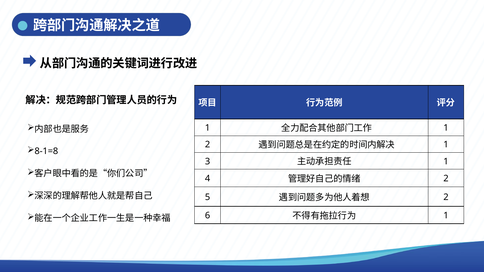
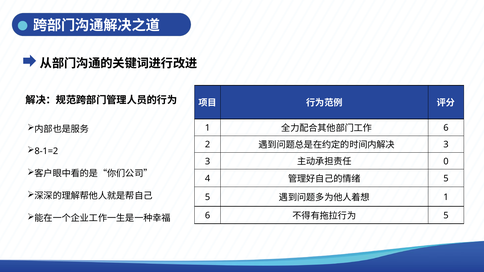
1 at (446, 128): 1 -> 6
1 at (446, 145): 1 -> 3
8-1=8: 8-1=8 -> 8-1=2
1 at (446, 162): 1 -> 0
2 at (446, 179): 2 -> 5
2 at (446, 197): 2 -> 1
1 at (446, 216): 1 -> 5
